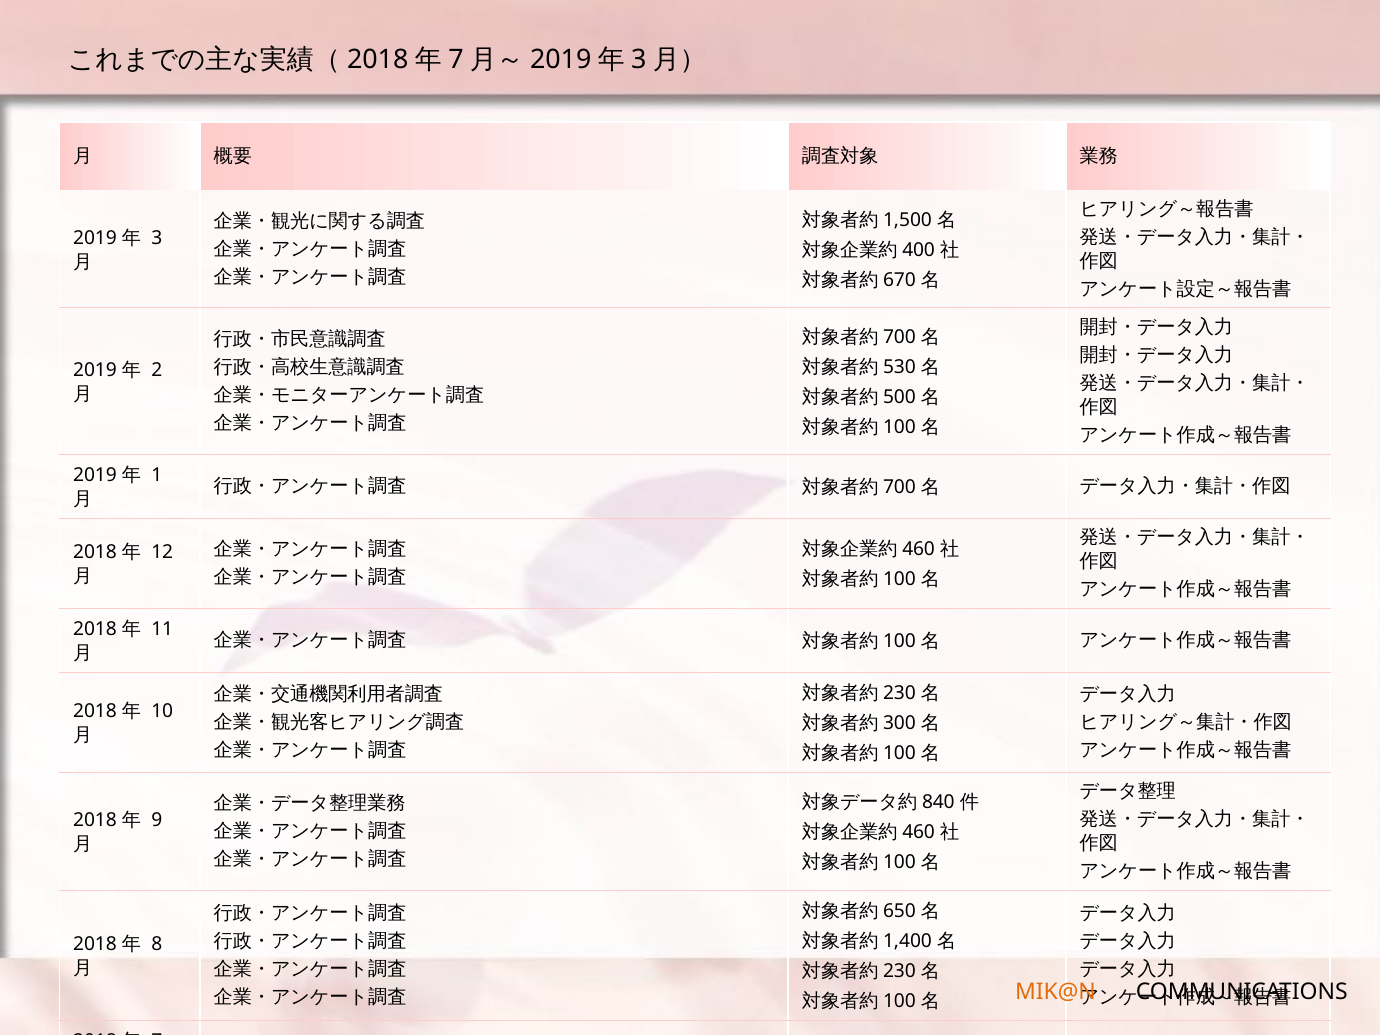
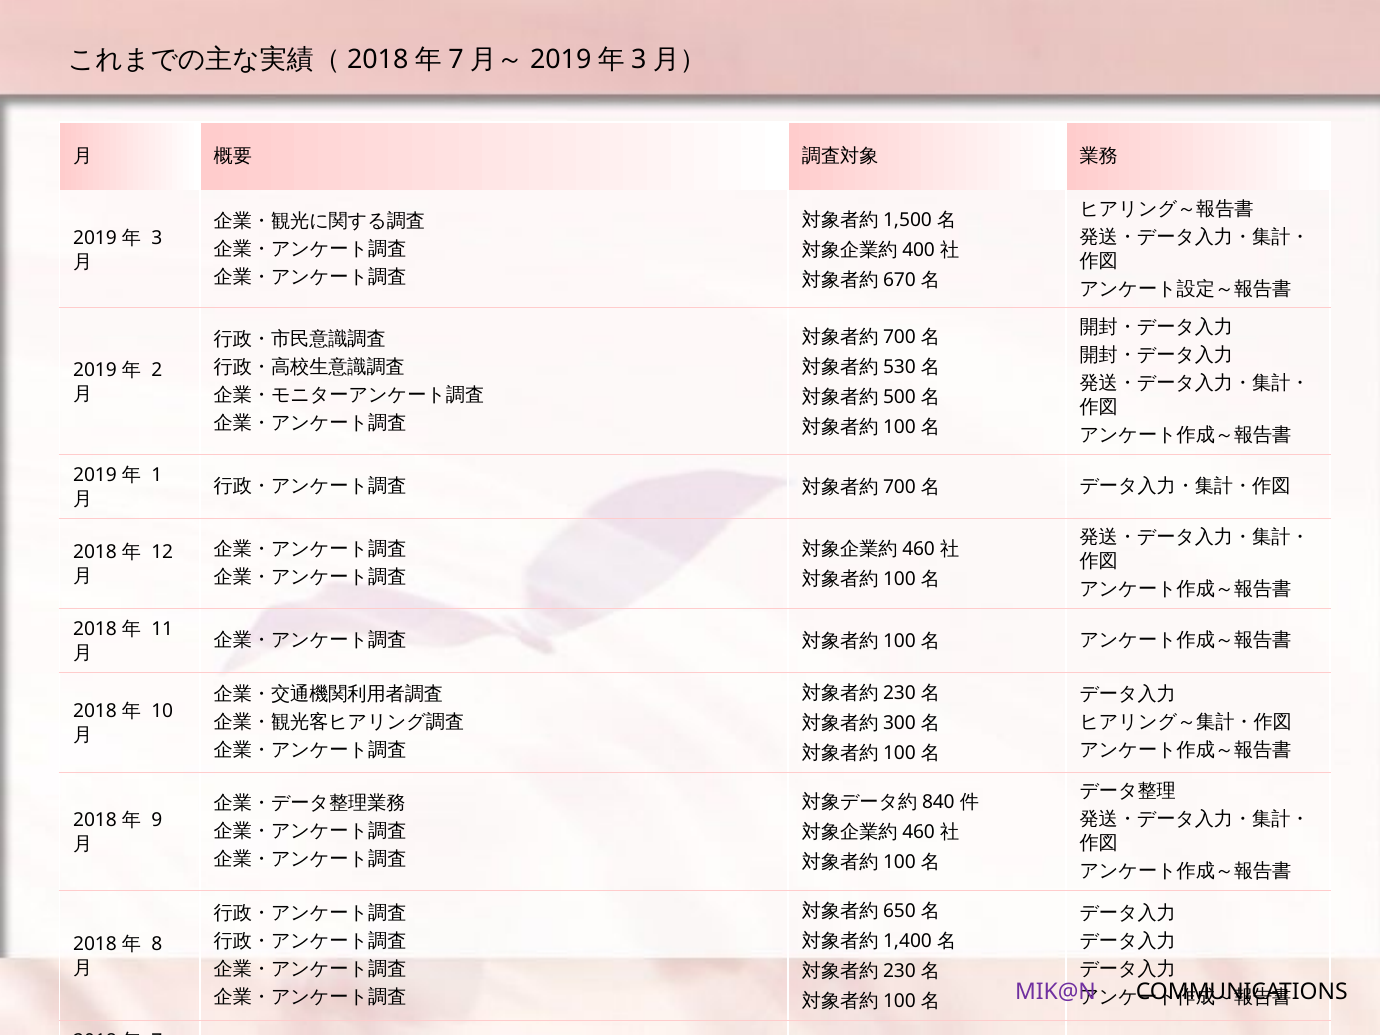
MIK@N colour: orange -> purple
